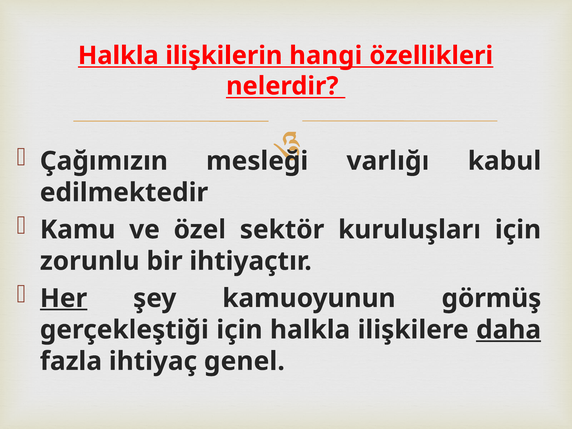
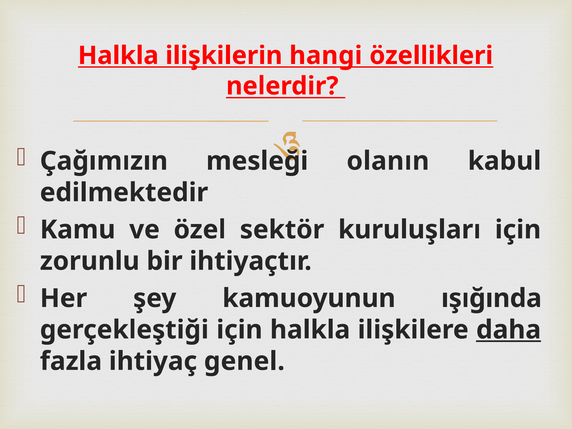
varlığı: varlığı -> olanın
Her underline: present -> none
görmüş: görmüş -> ışığında
